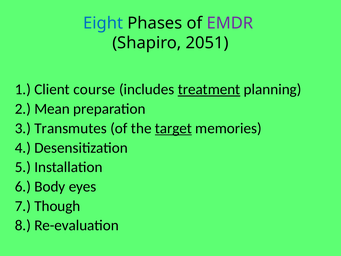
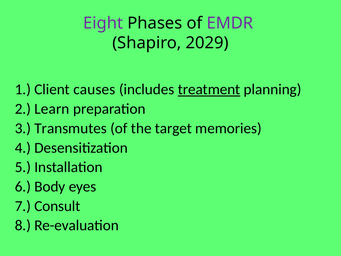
Eight colour: blue -> purple
2051: 2051 -> 2029
course: course -> causes
Mean: Mean -> Learn
target underline: present -> none
Though: Though -> Consult
